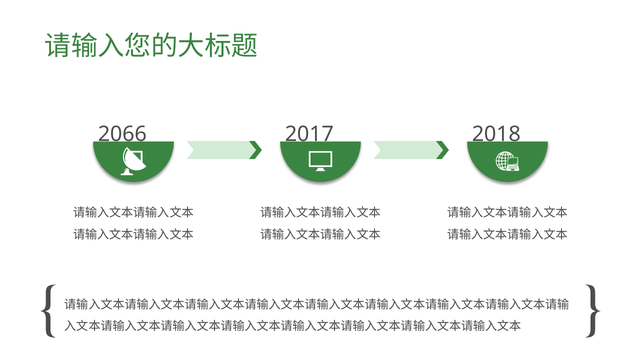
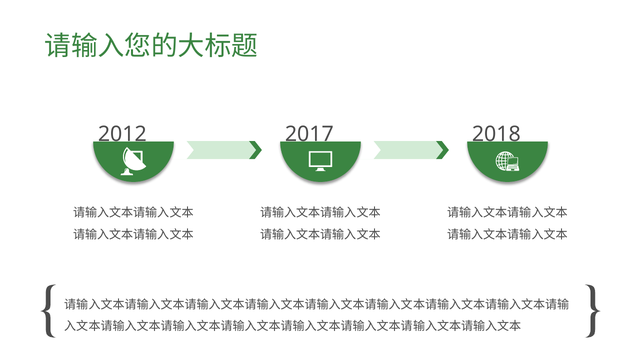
2066: 2066 -> 2012
